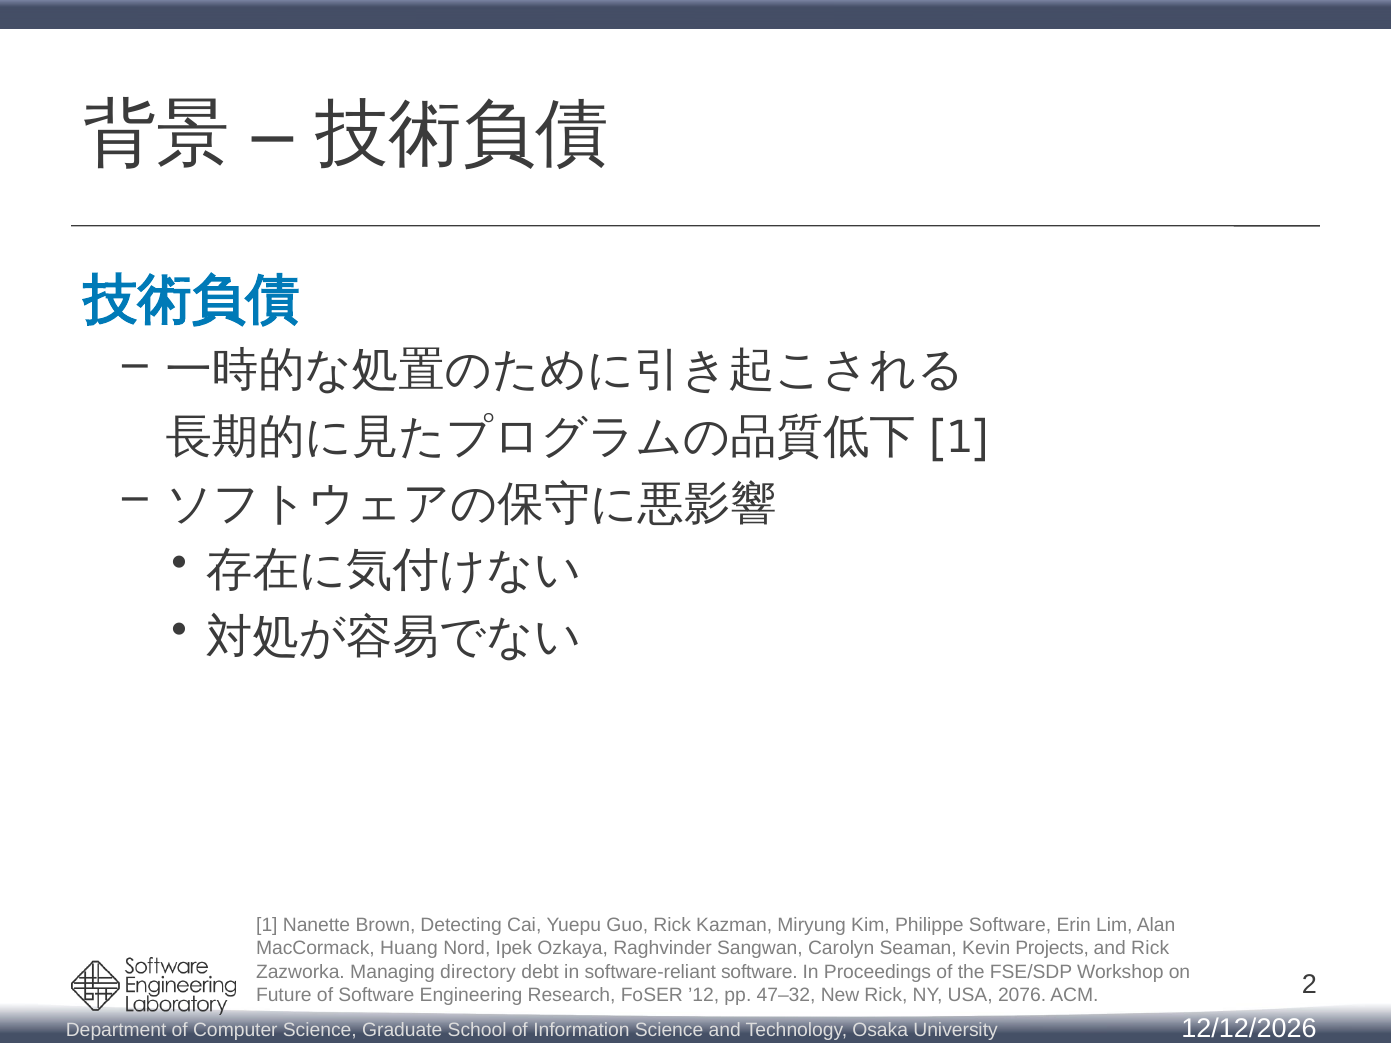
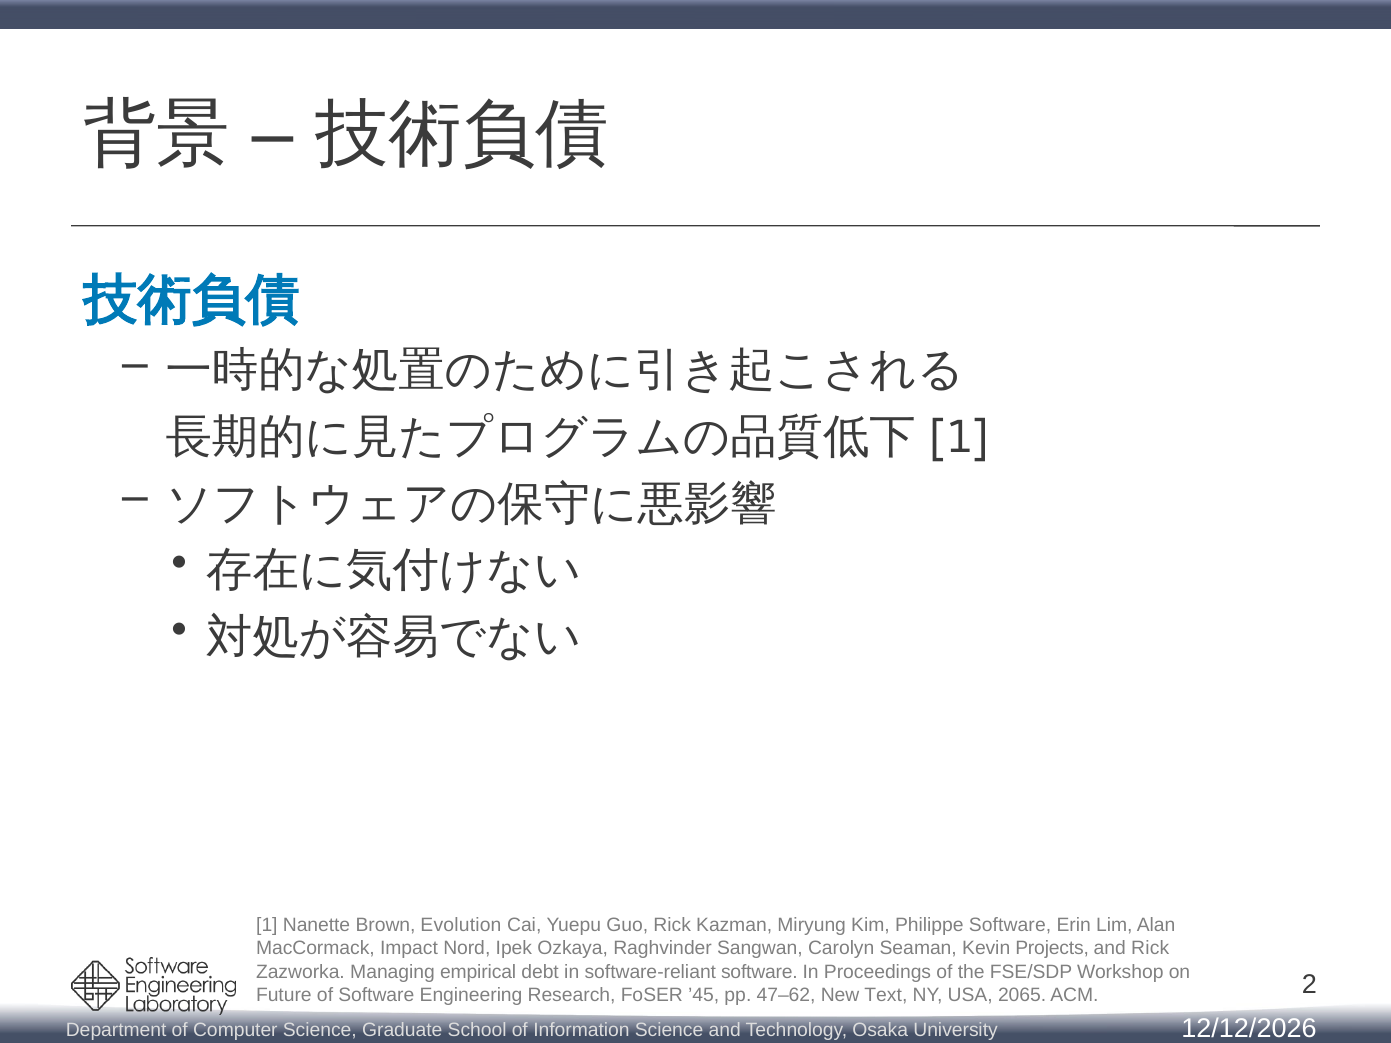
Detecting: Detecting -> Evolution
Huang: Huang -> Impact
directory: directory -> empirical
’12: ’12 -> ’45
47–32: 47–32 -> 47–62
New Rick: Rick -> Text
2076: 2076 -> 2065
